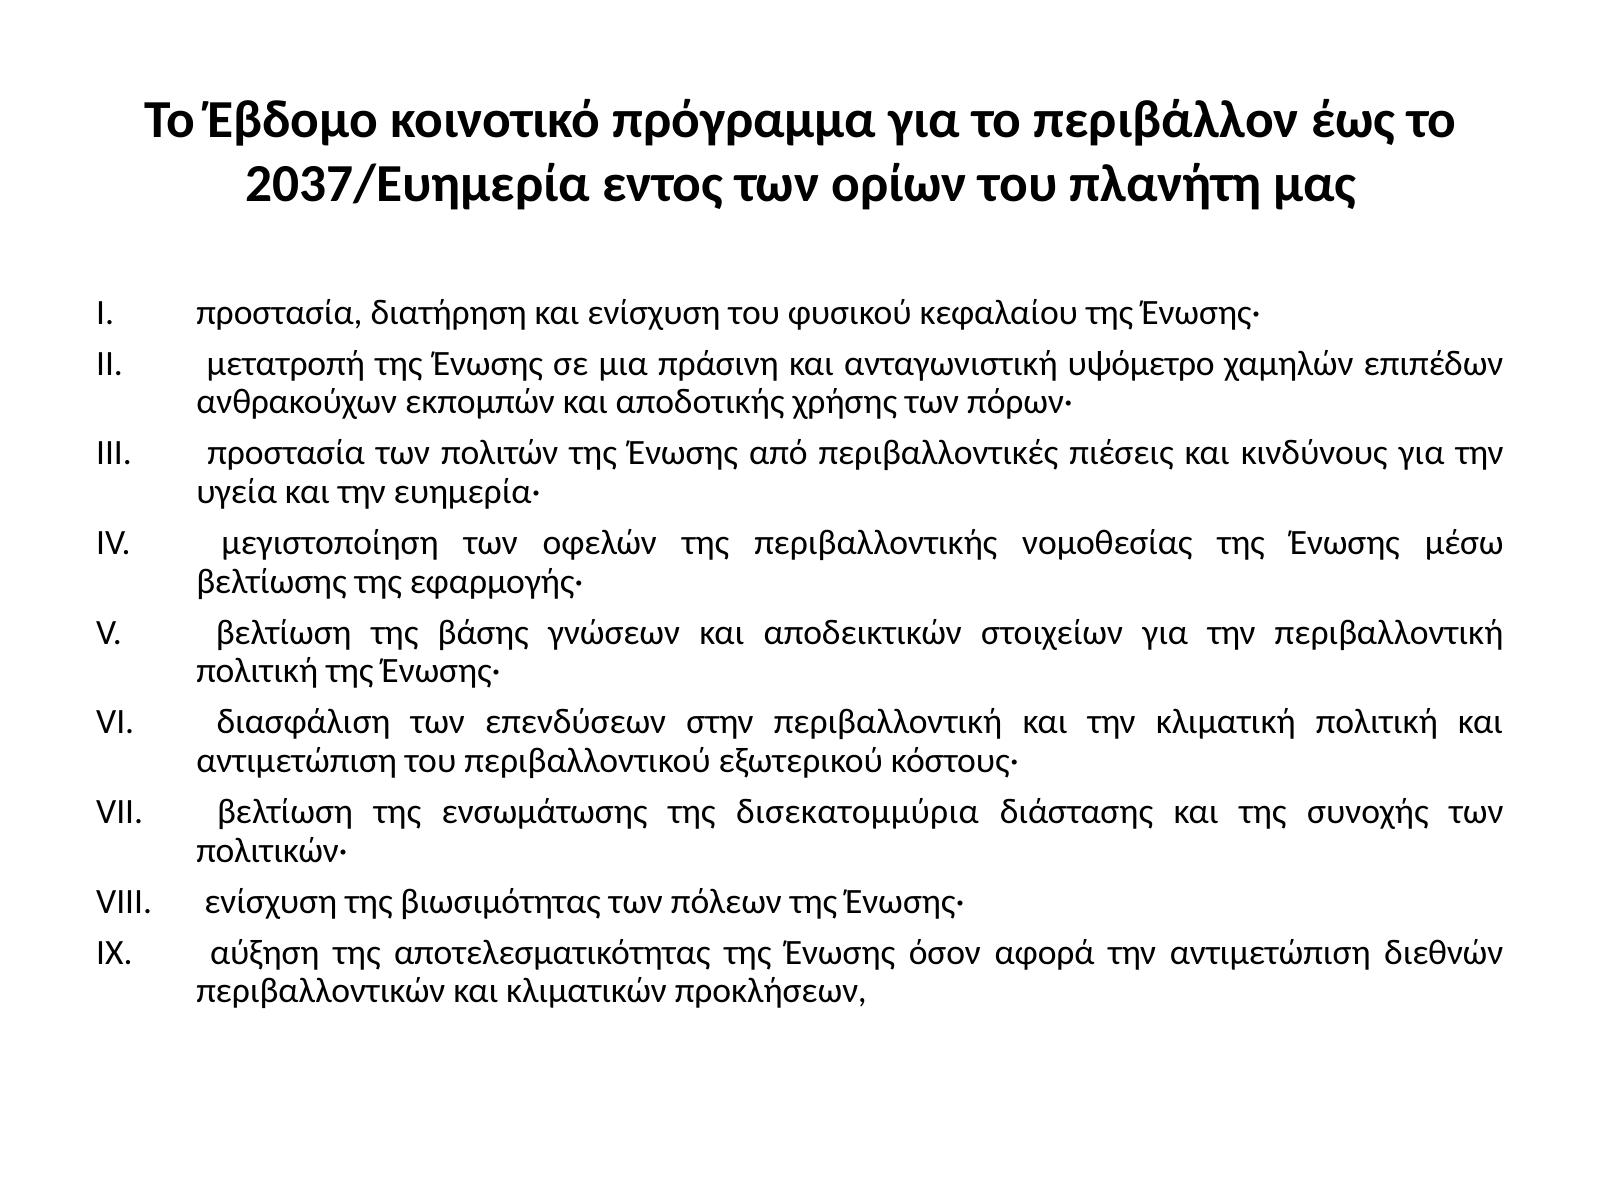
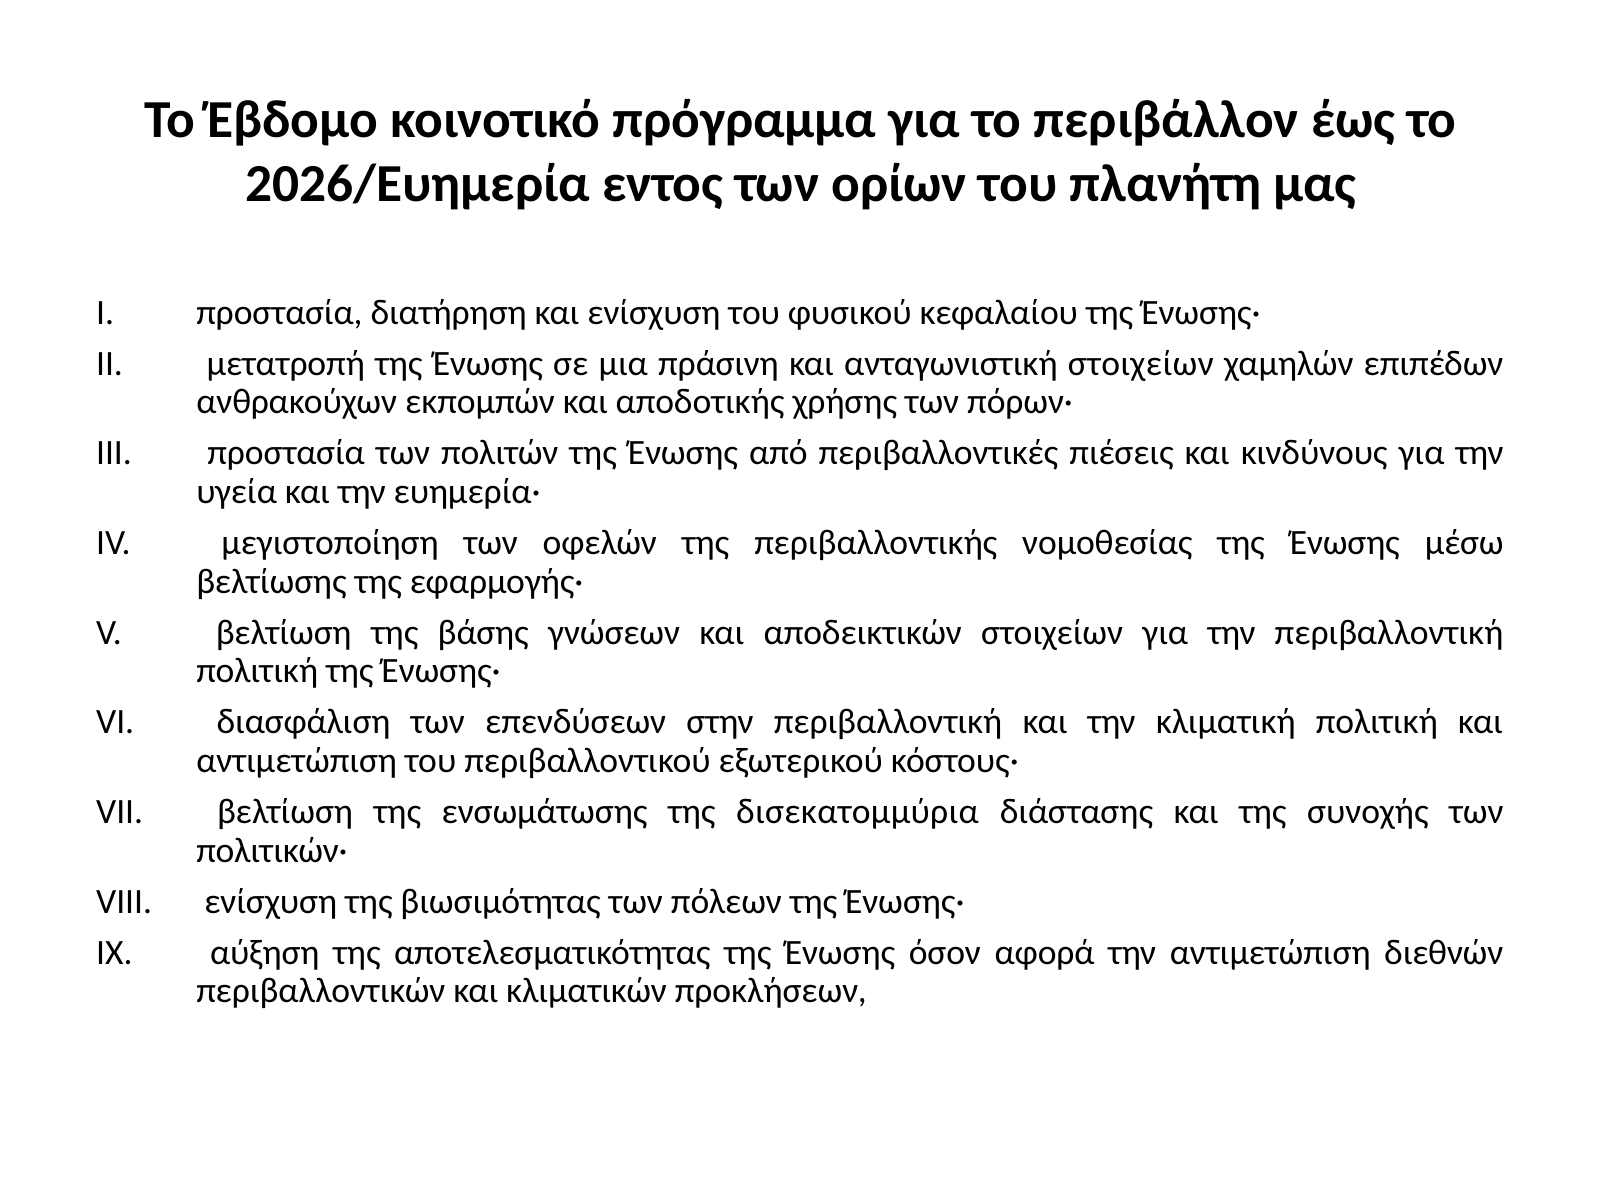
2037/Ευημερία: 2037/Ευημερία -> 2026/Ευημερία
ανταγωνιστική υψόμετρο: υψόμετρο -> στοιχείων
